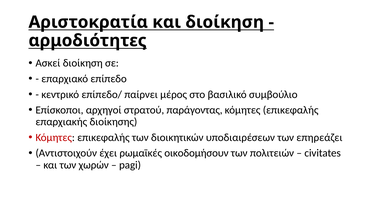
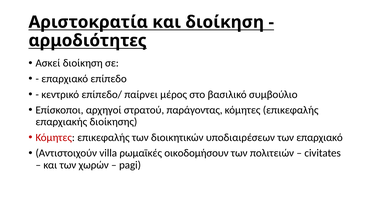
των επηρεάζει: επηρεάζει -> επαρχιακό
έχει: έχει -> villa
